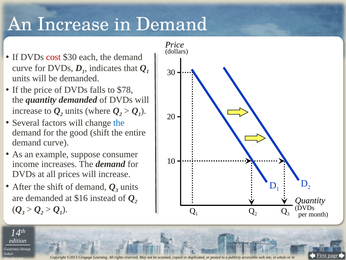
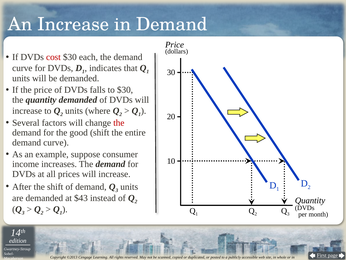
to $78: $78 -> $30
the at (119, 123) colour: blue -> red
$16: $16 -> $43
